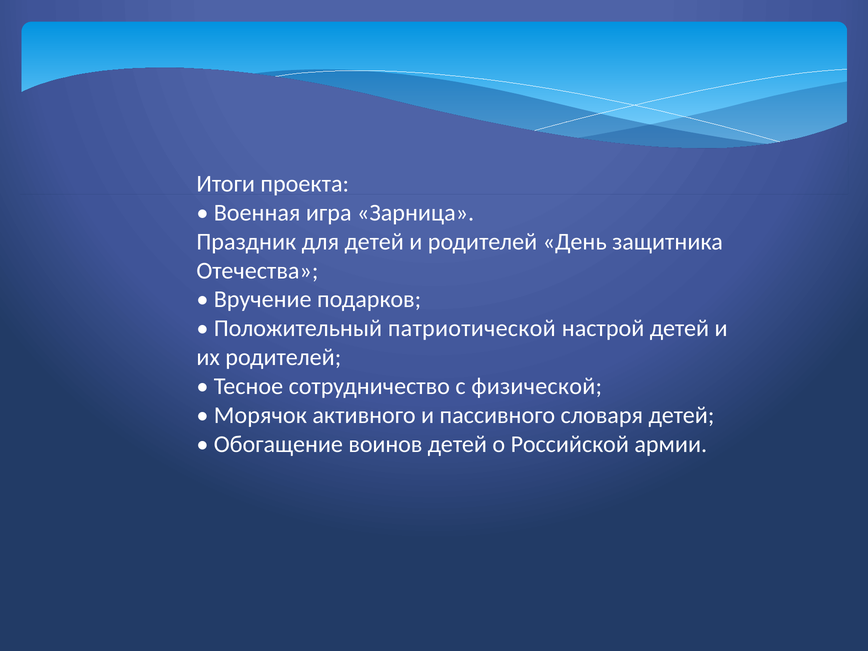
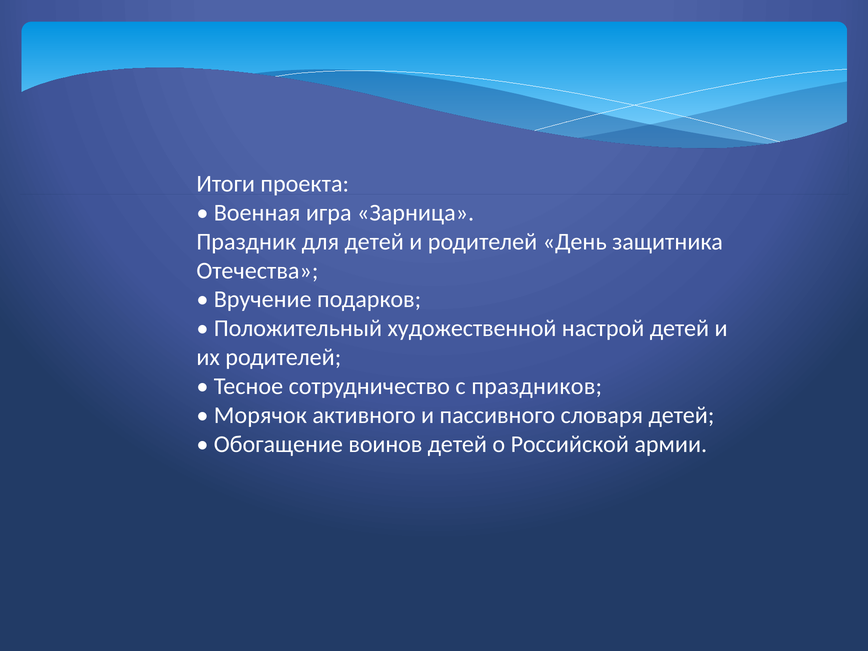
патриотической: патриотической -> художественной
физической: физической -> праздников
